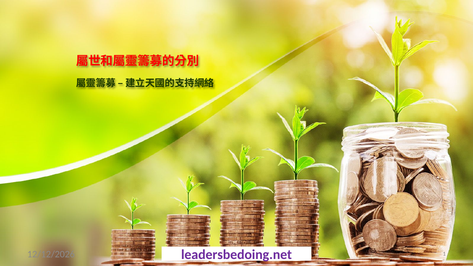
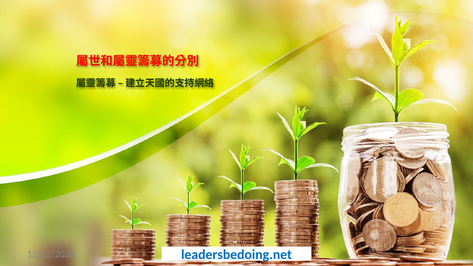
leadersbedoing.net colour: purple -> blue
